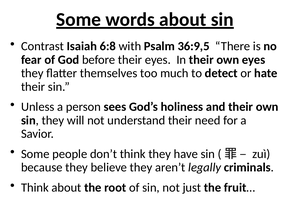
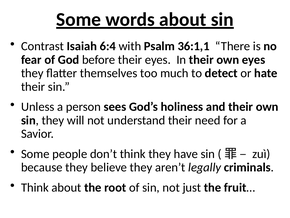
6:8: 6:8 -> 6:4
36:9,5: 36:9,5 -> 36:1,1
